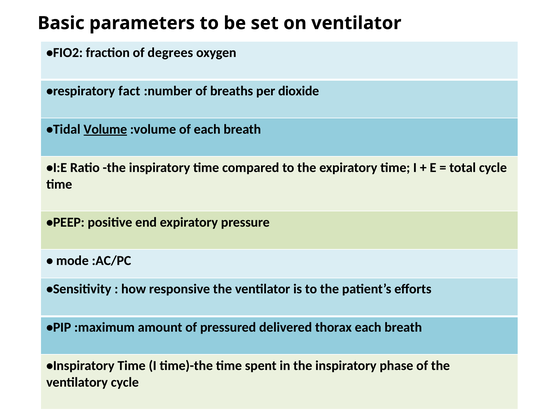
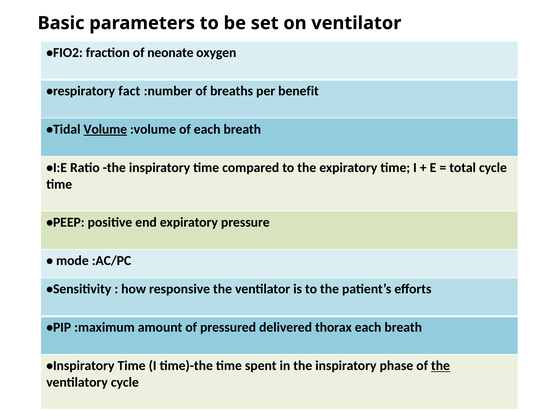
degrees: degrees -> neonate
dioxide: dioxide -> benefit
the at (440, 365) underline: none -> present
